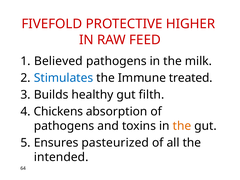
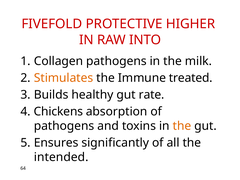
FEED: FEED -> INTO
Believed: Believed -> Collagen
Stimulates colour: blue -> orange
filth: filth -> rate
pasteurized: pasteurized -> significantly
